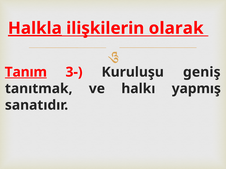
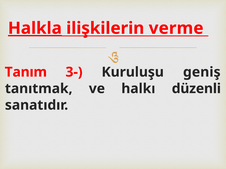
olarak: olarak -> verme
Tanım underline: present -> none
yapmış: yapmış -> düzenli
